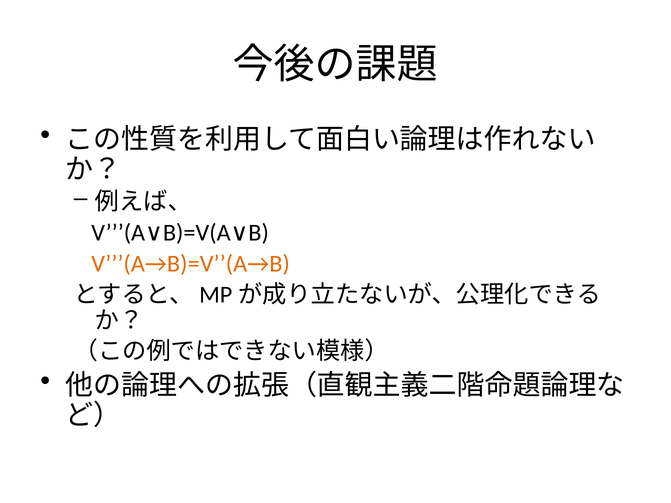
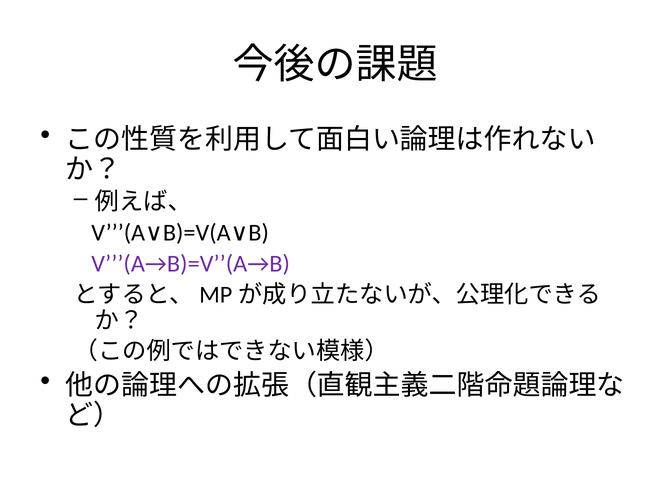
V’’’(A→B)=V’’(A→B colour: orange -> purple
